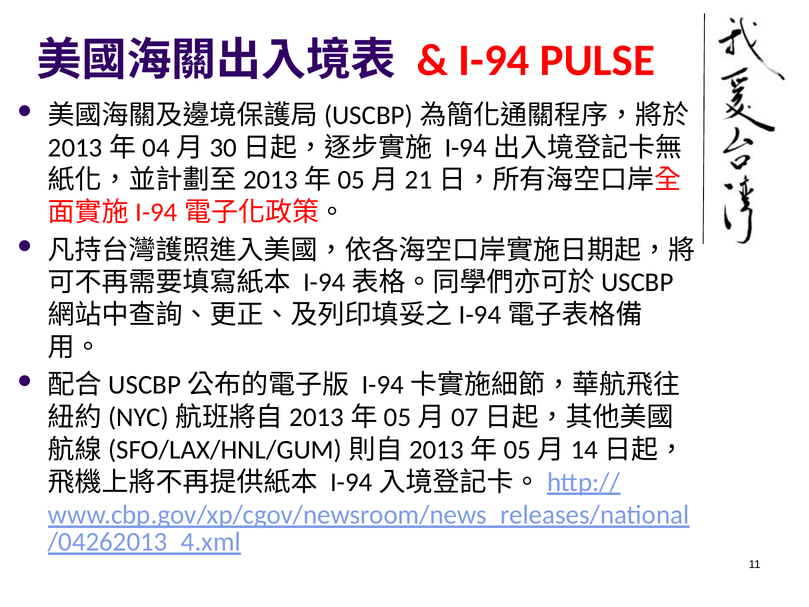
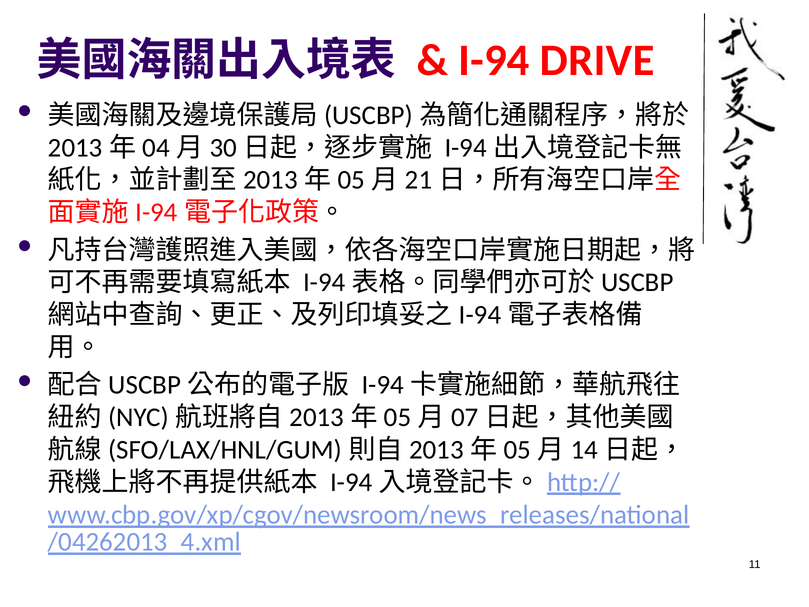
PULSE: PULSE -> DRIVE
